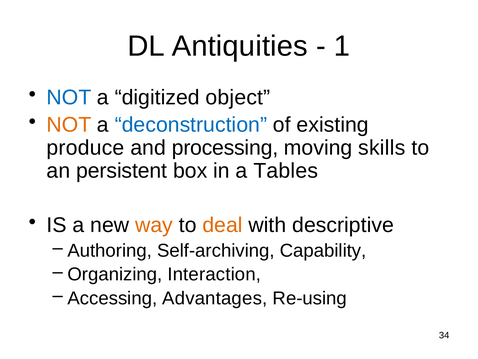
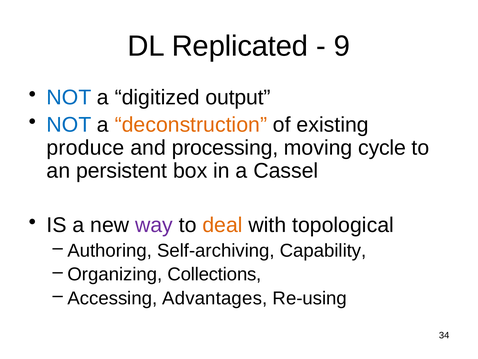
Antiquities: Antiquities -> Replicated
1: 1 -> 9
object: object -> output
NOT at (69, 125) colour: orange -> blue
deconstruction colour: blue -> orange
skills: skills -> cycle
Tables: Tables -> Cassel
way colour: orange -> purple
descriptive: descriptive -> topological
Interaction: Interaction -> Collections
